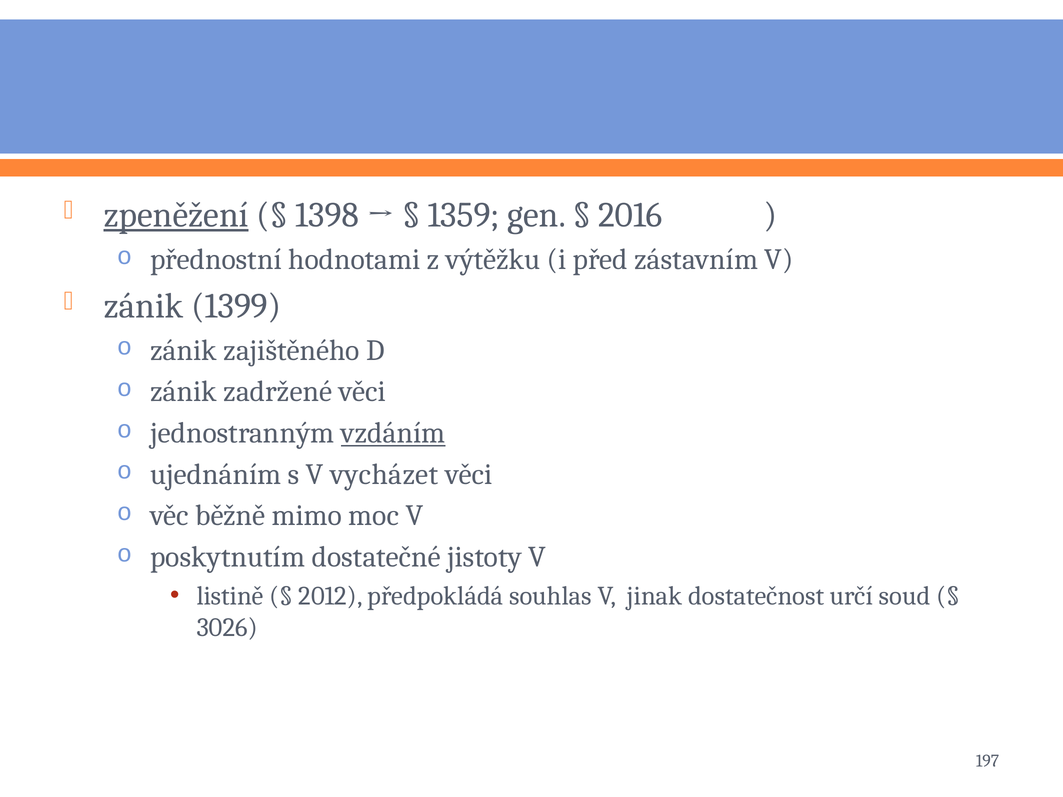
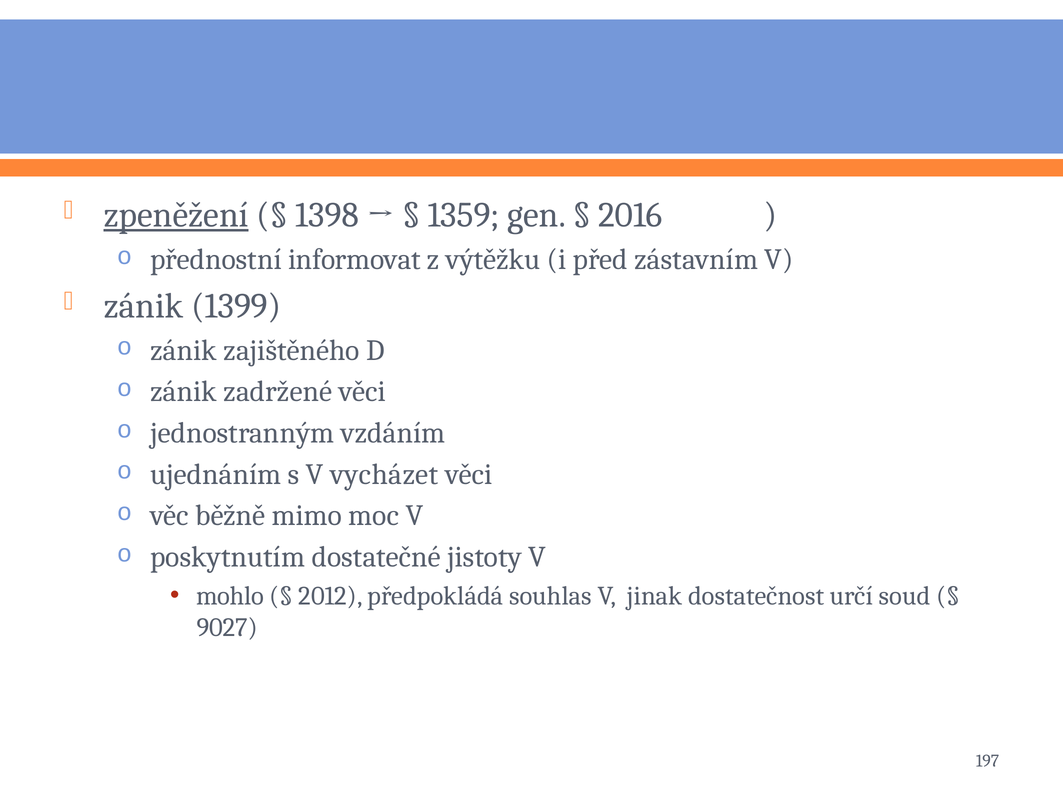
hodnotami: hodnotami -> informovat
vzdáním underline: present -> none
listině: listině -> mohlo
3026: 3026 -> 9027
